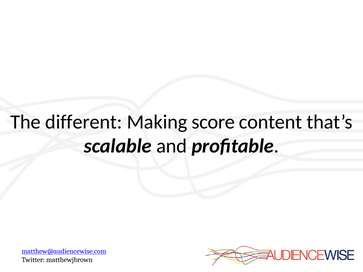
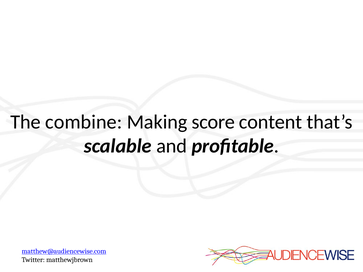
different: different -> combine
